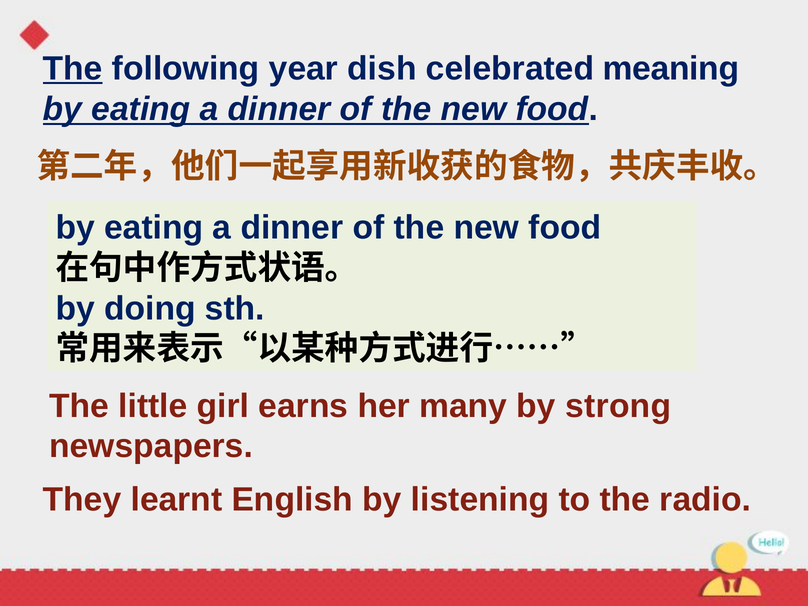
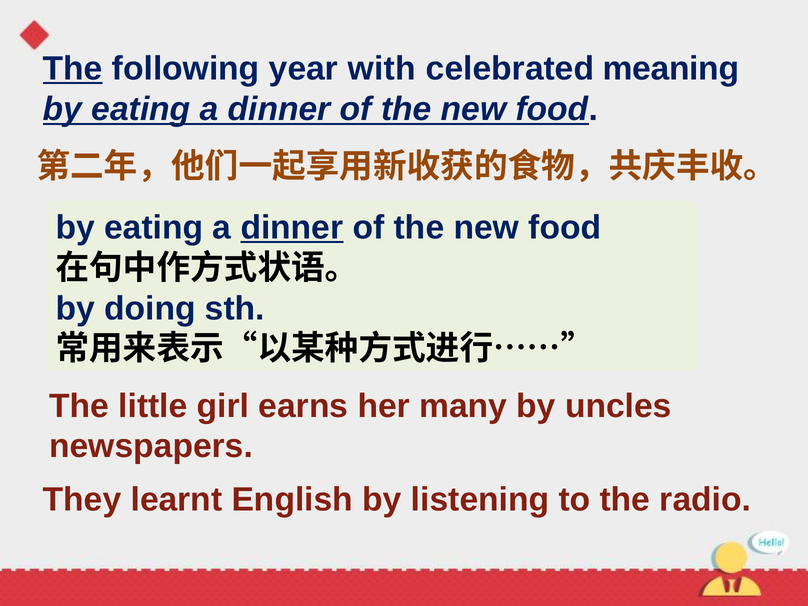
dish: dish -> with
dinner at (292, 228) underline: none -> present
strong: strong -> uncles
